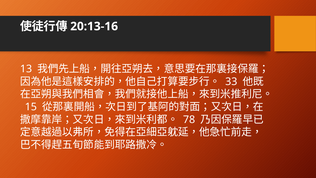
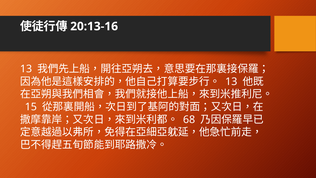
33 at (231, 81): 33 -> 13
78: 78 -> 68
